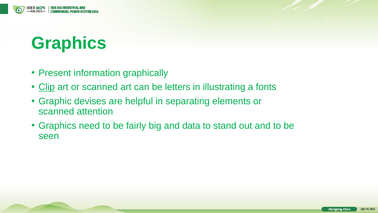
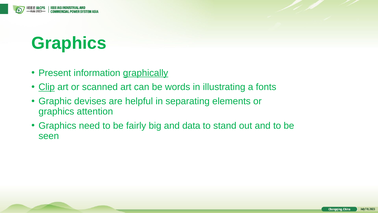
graphically underline: none -> present
letters: letters -> words
scanned at (56, 111): scanned -> graphics
